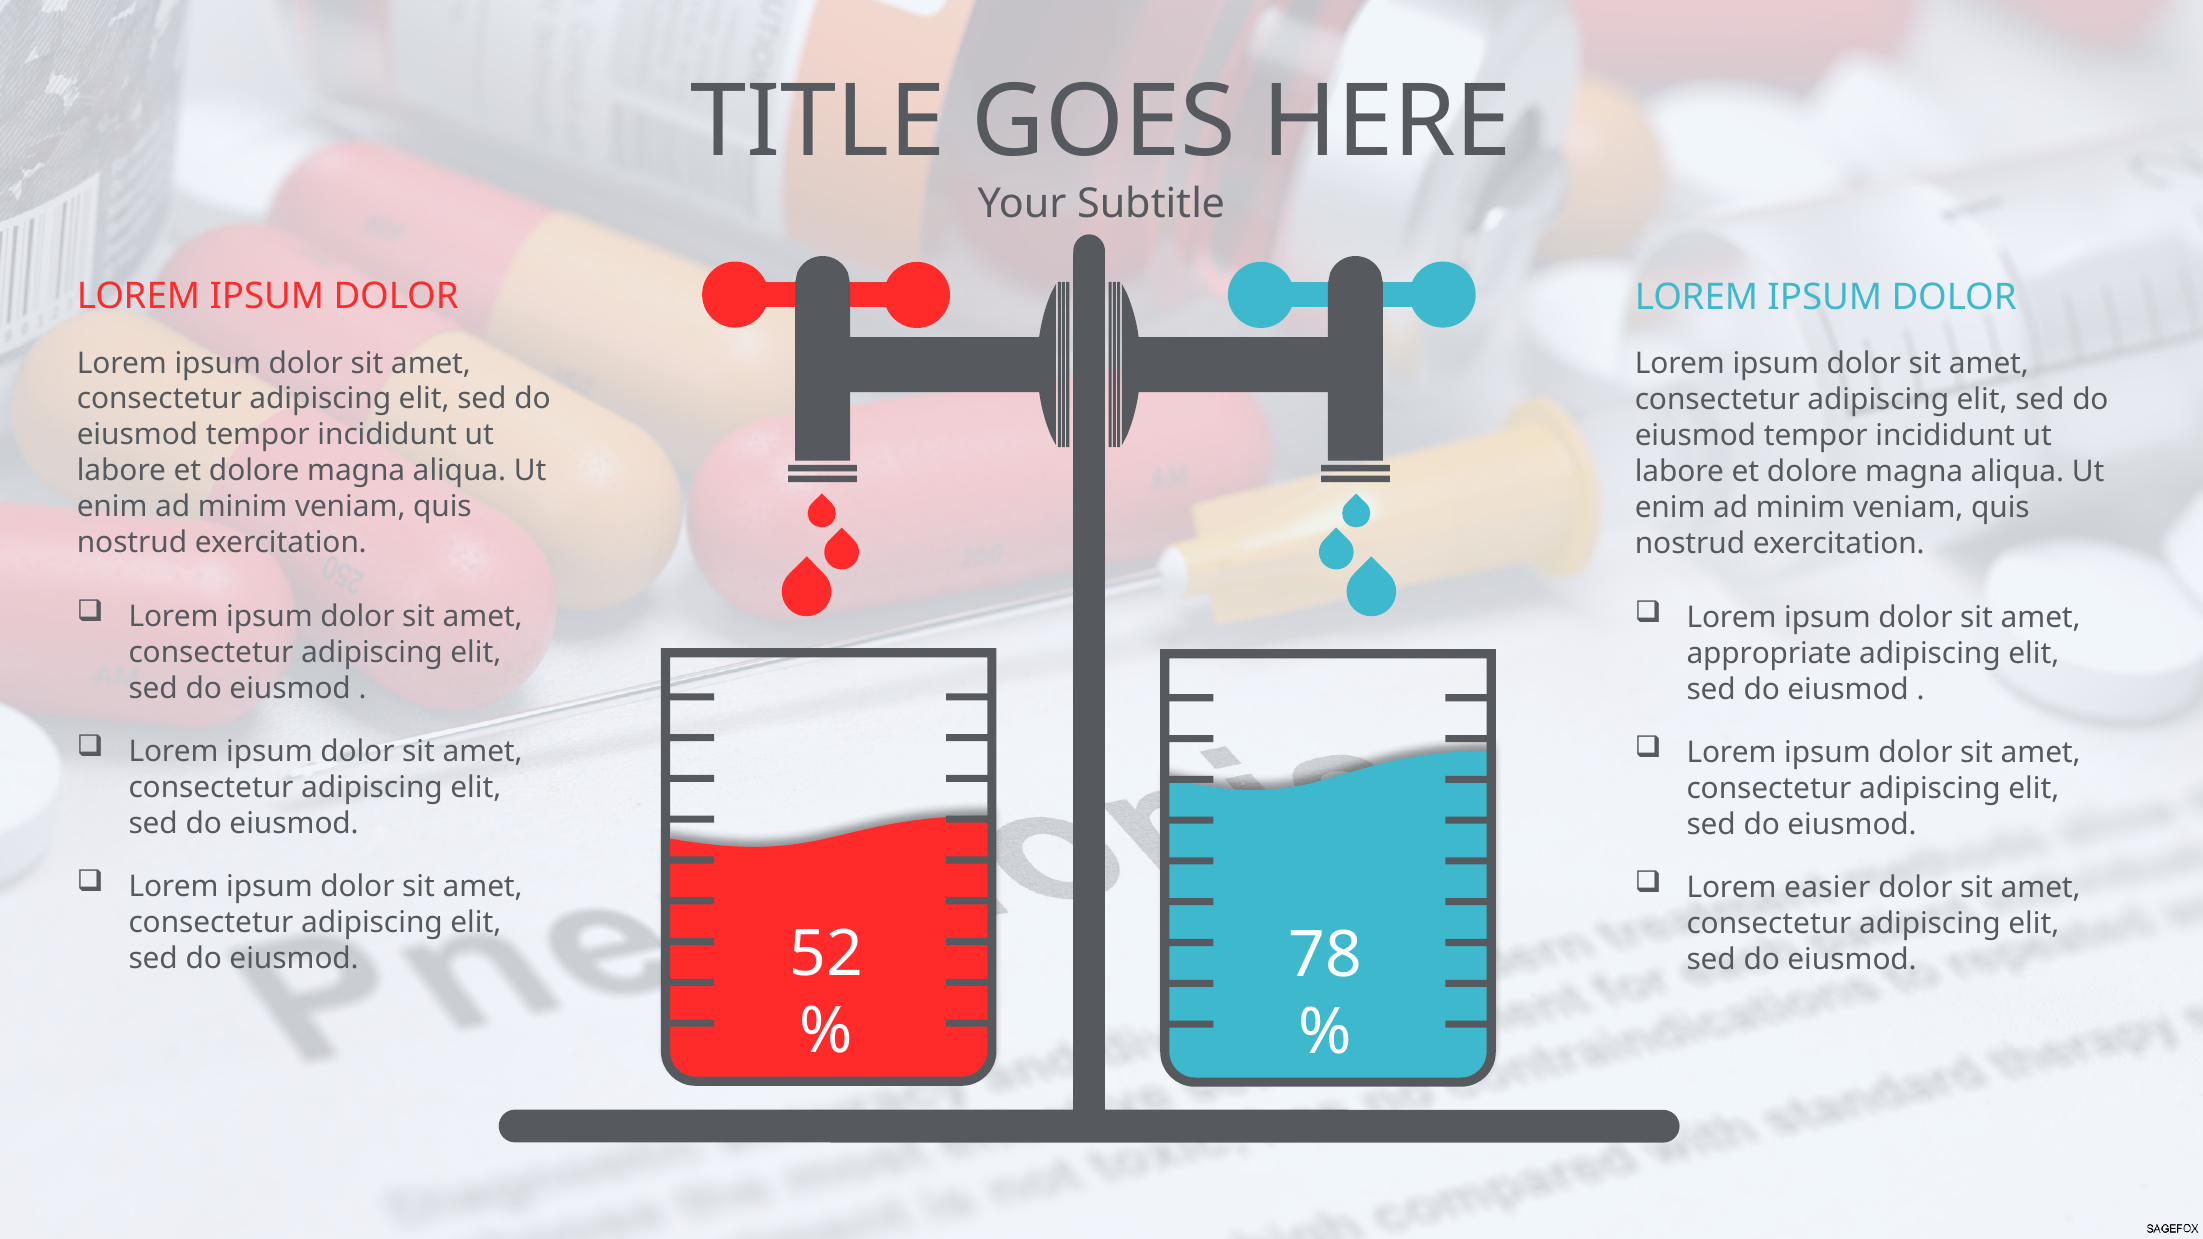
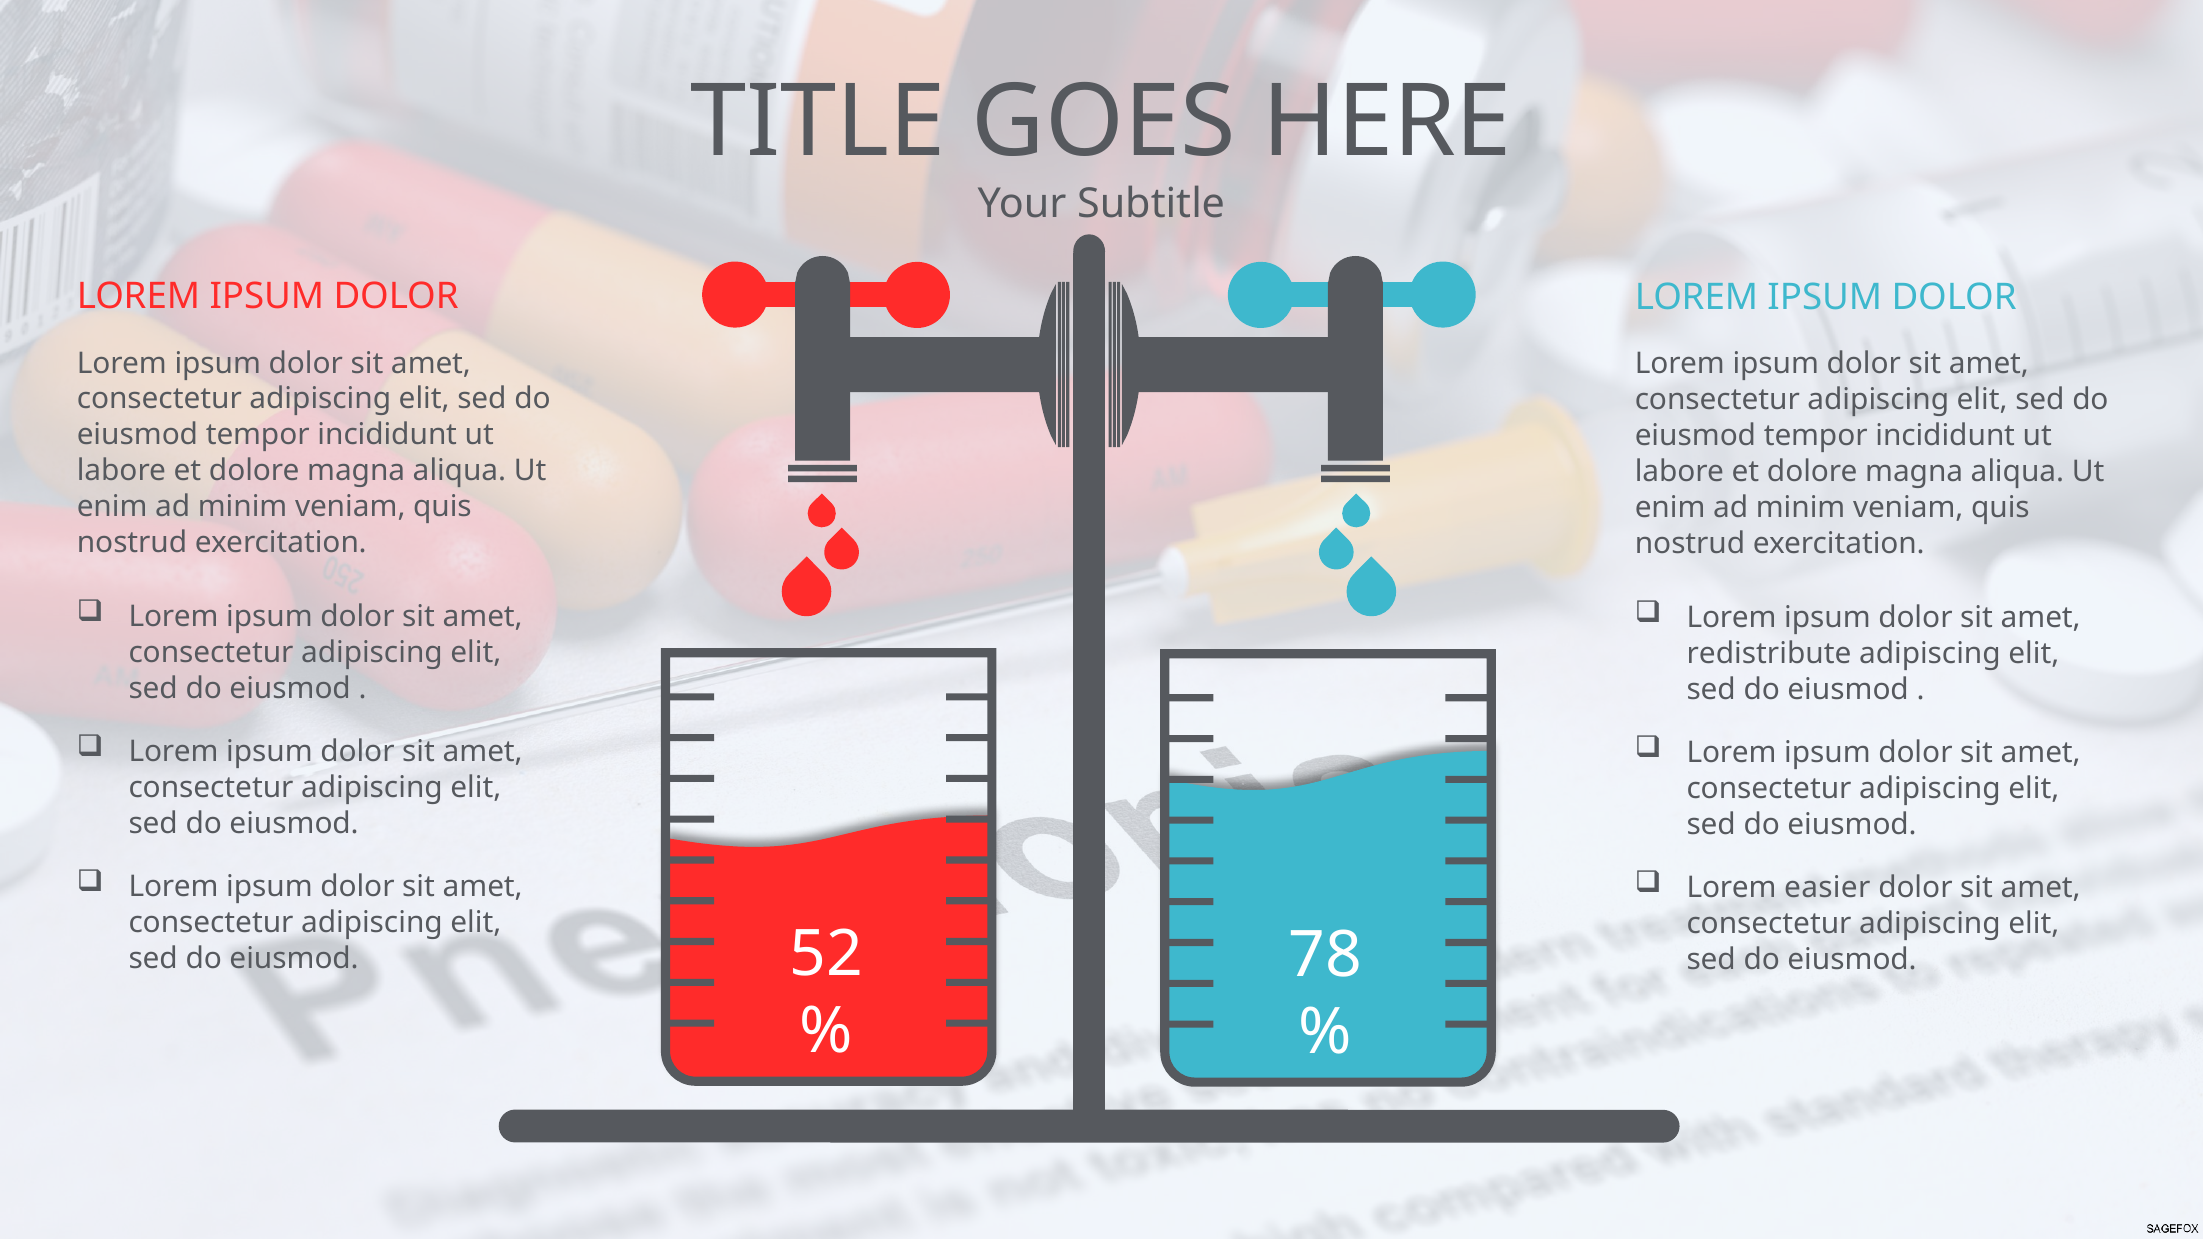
appropriate: appropriate -> redistribute
